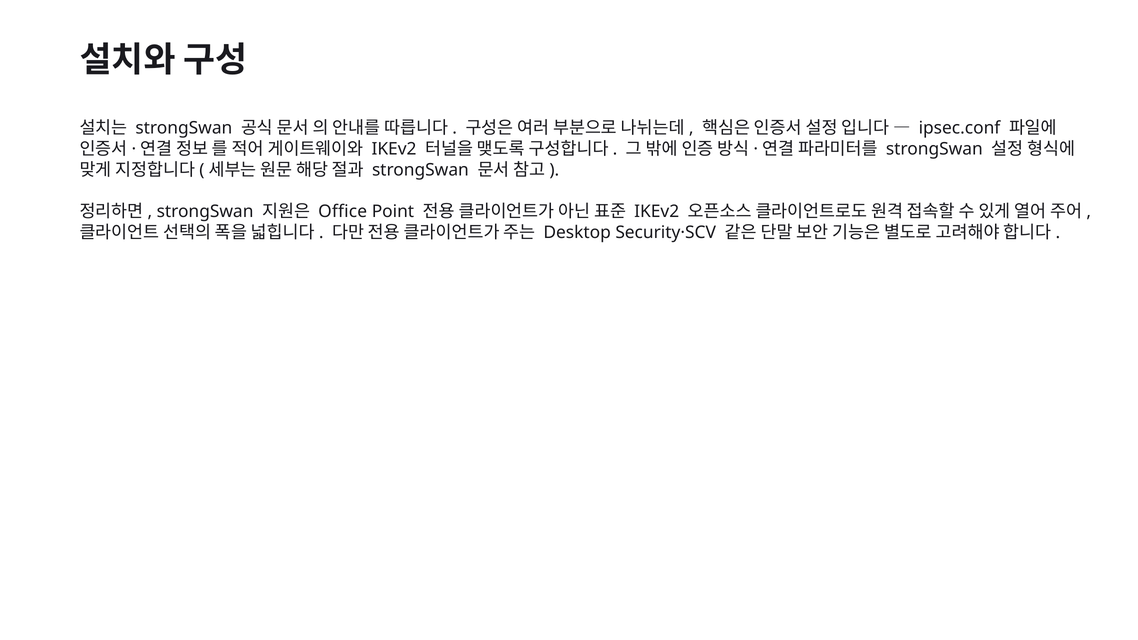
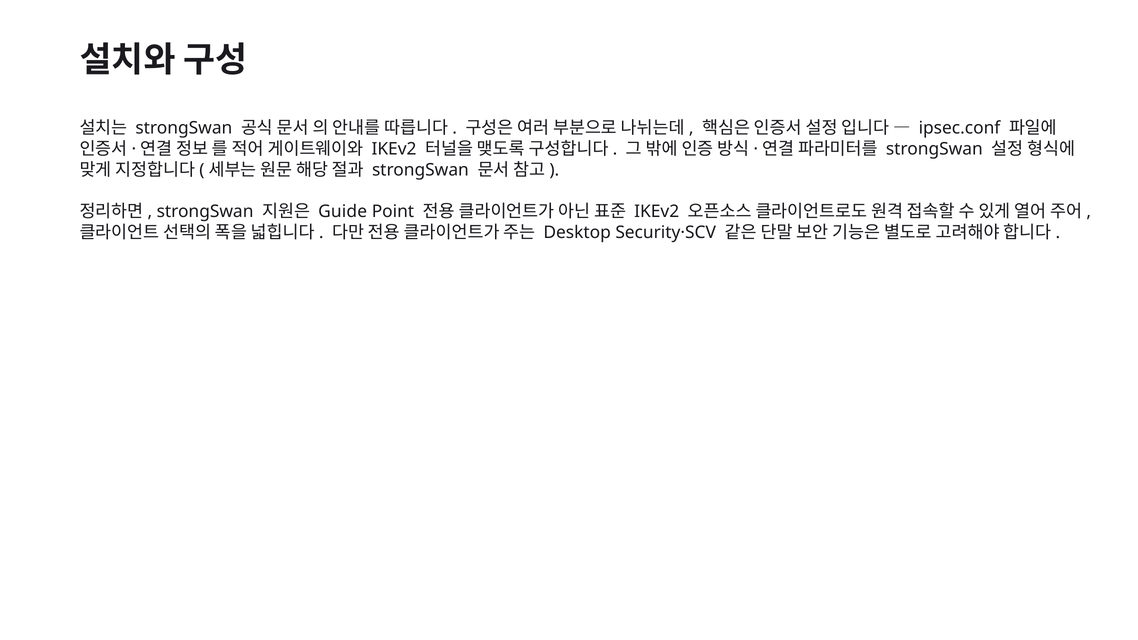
Office: Office -> Guide
